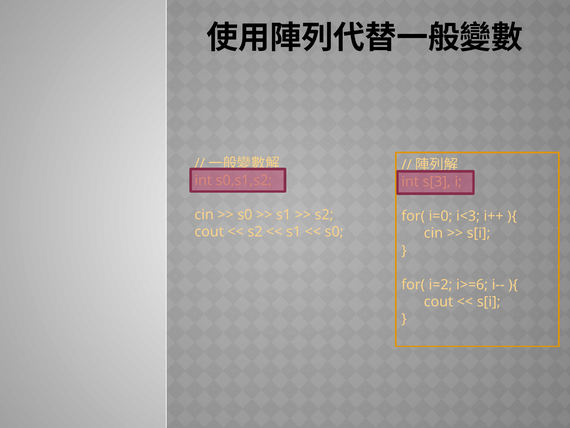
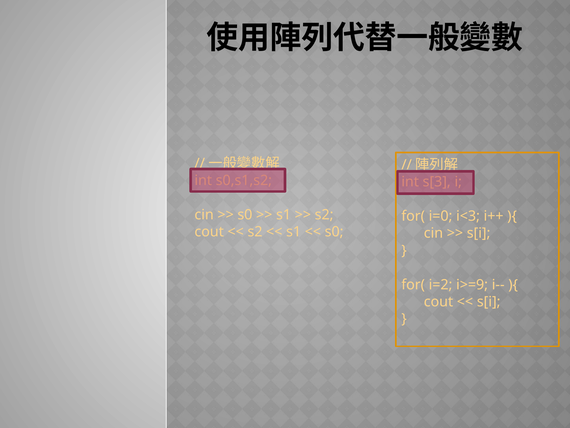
i>=6: i>=6 -> i>=9
